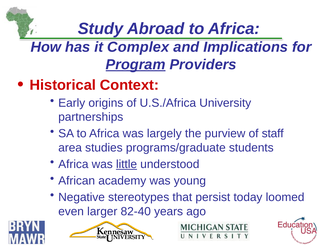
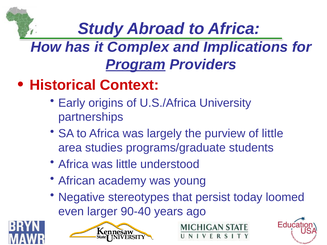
of staff: staff -> little
little at (127, 164) underline: present -> none
82-40: 82-40 -> 90-40
